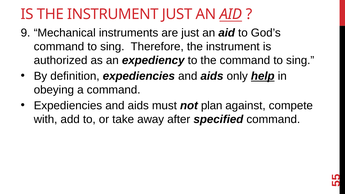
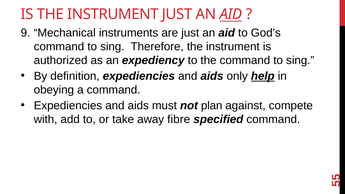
after: after -> fibre
